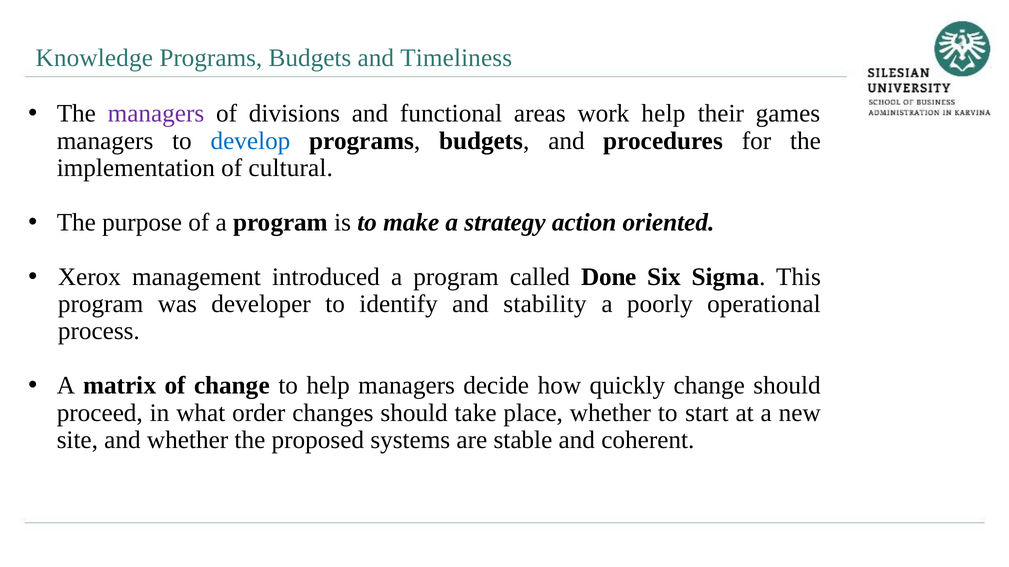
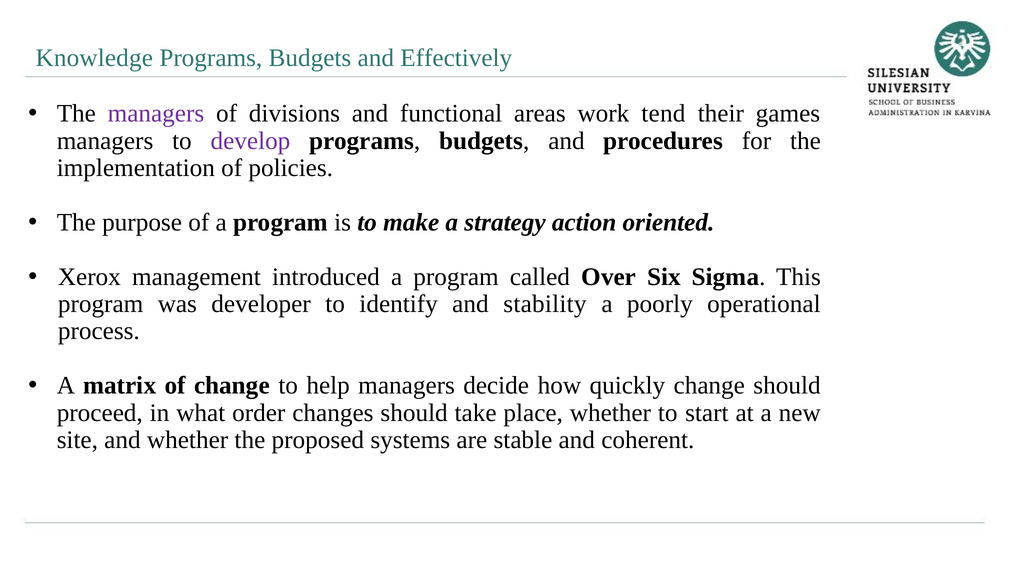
Timeliness: Timeliness -> Effectively
work help: help -> tend
develop colour: blue -> purple
cultural: cultural -> policies
Done: Done -> Over
